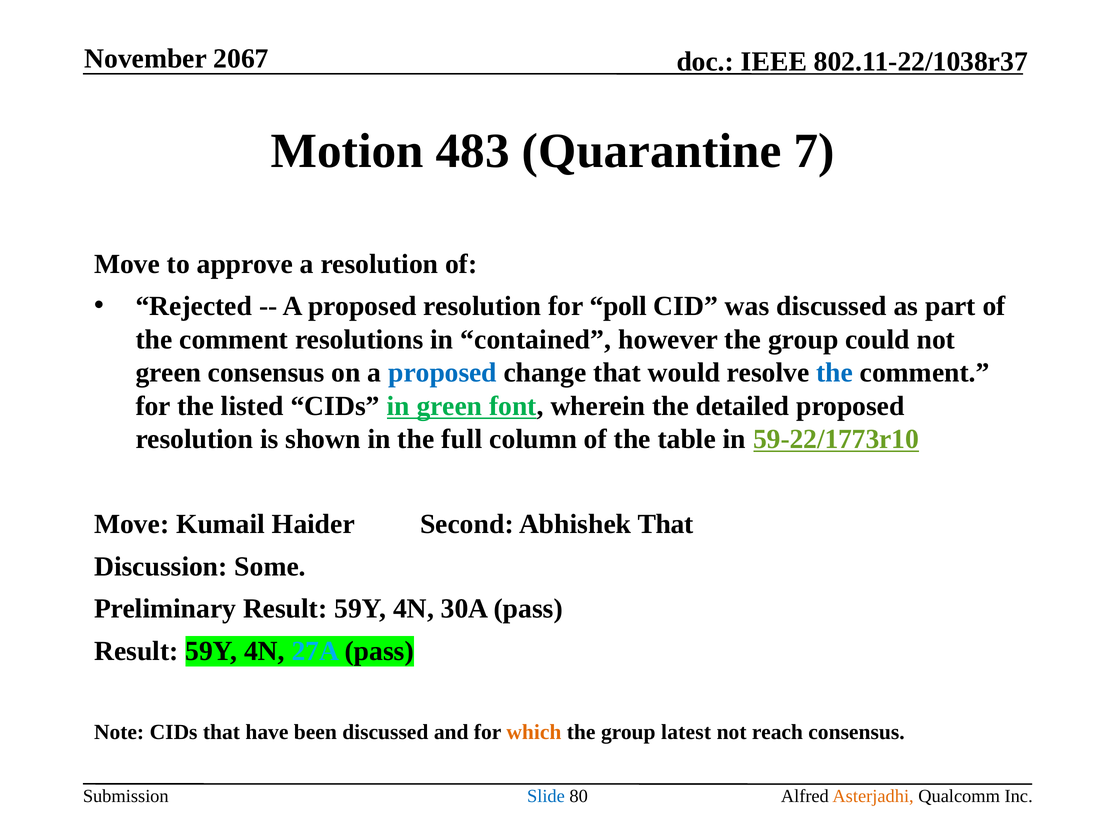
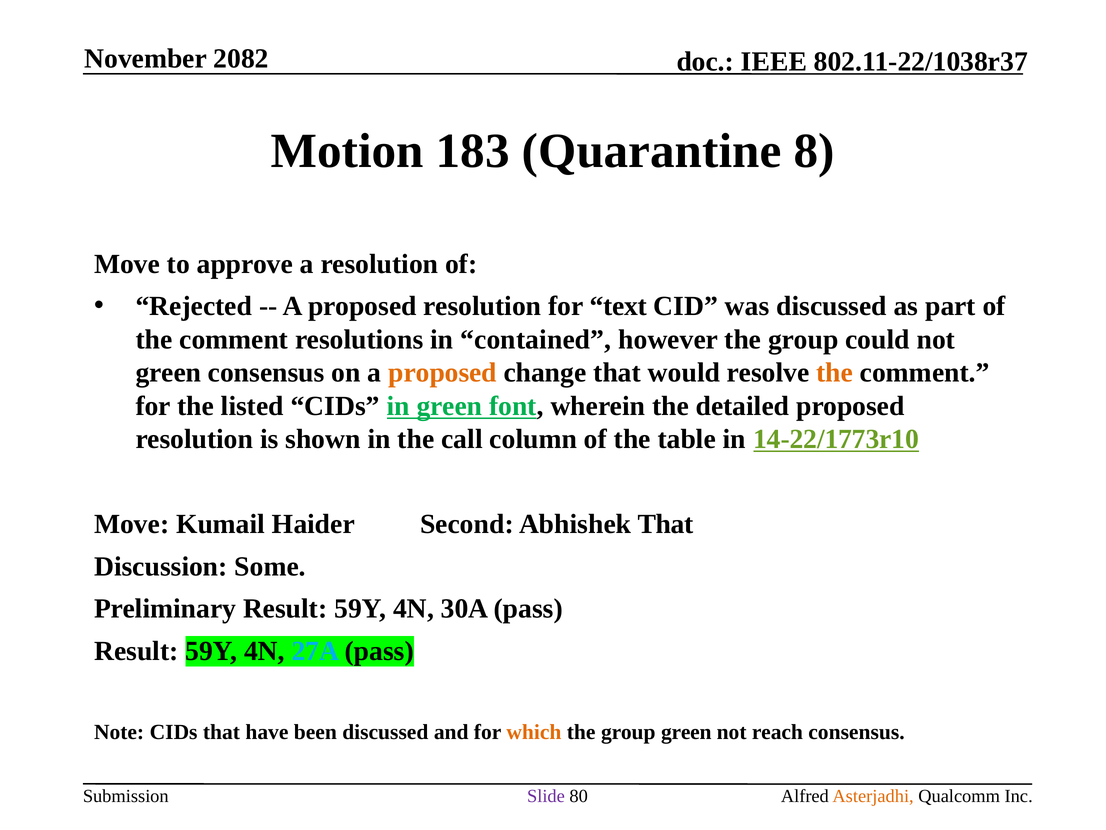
2067: 2067 -> 2082
483: 483 -> 183
7: 7 -> 8
poll: poll -> text
proposed at (443, 372) colour: blue -> orange
the at (835, 372) colour: blue -> orange
full: full -> call
59-22/1773r10: 59-22/1773r10 -> 14-22/1773r10
group latest: latest -> green
Slide colour: blue -> purple
